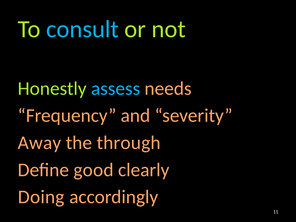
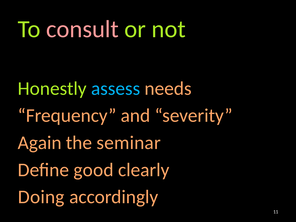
consult colour: light blue -> pink
Away: Away -> Again
through: through -> seminar
